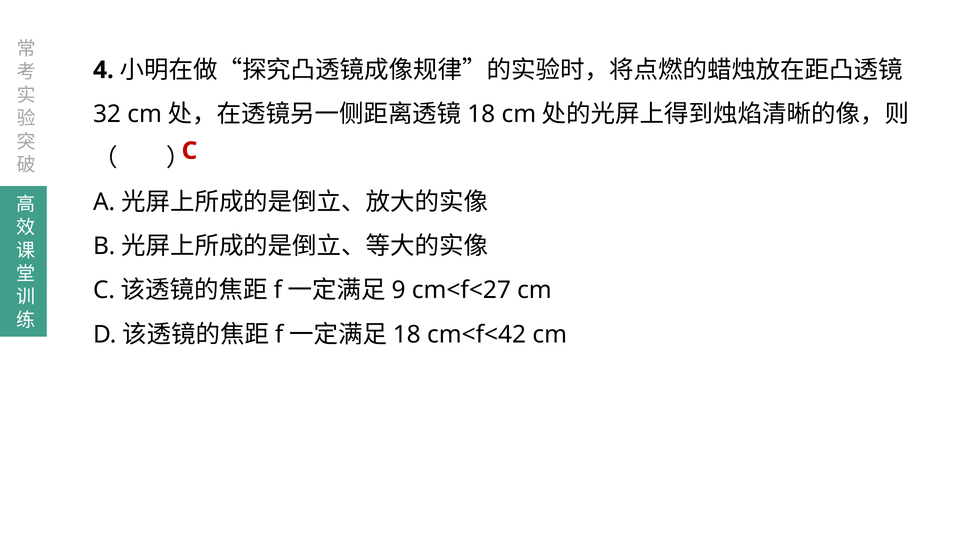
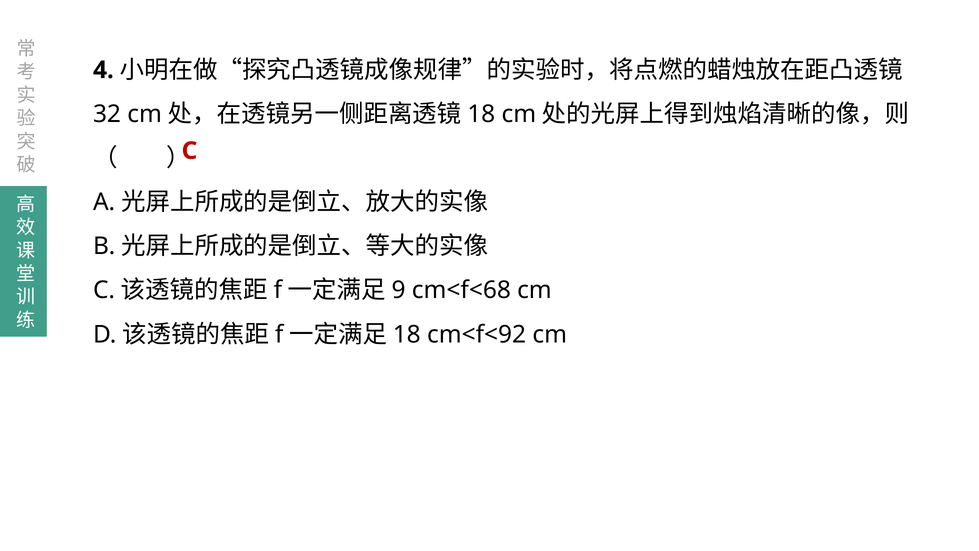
cm<f<27: cm<f<27 -> cm<f<68
cm<f<42: cm<f<42 -> cm<f<92
